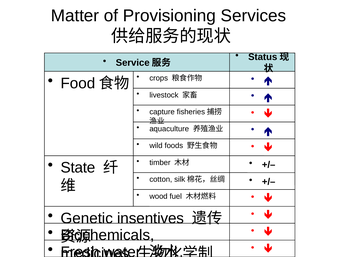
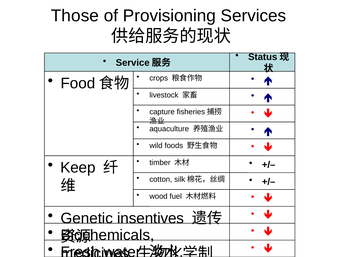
Matter: Matter -> Those
State: State -> Keep
